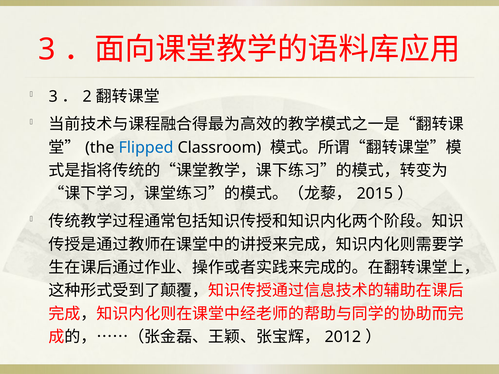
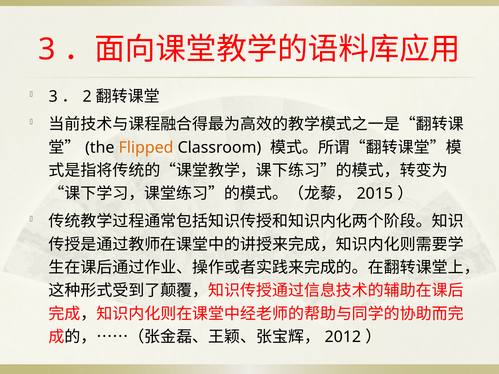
Flipped colour: blue -> orange
